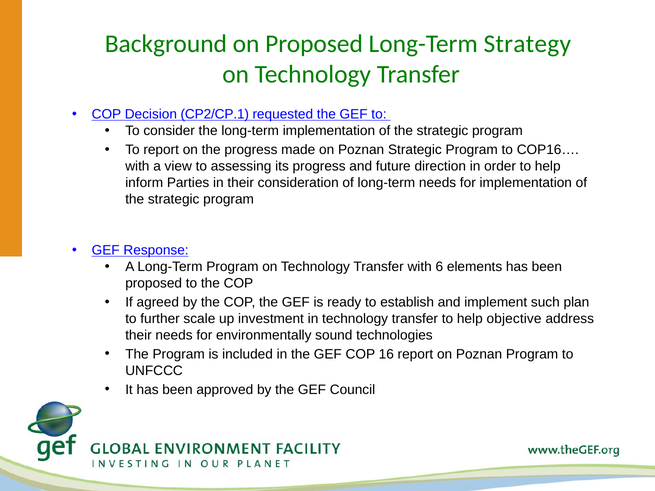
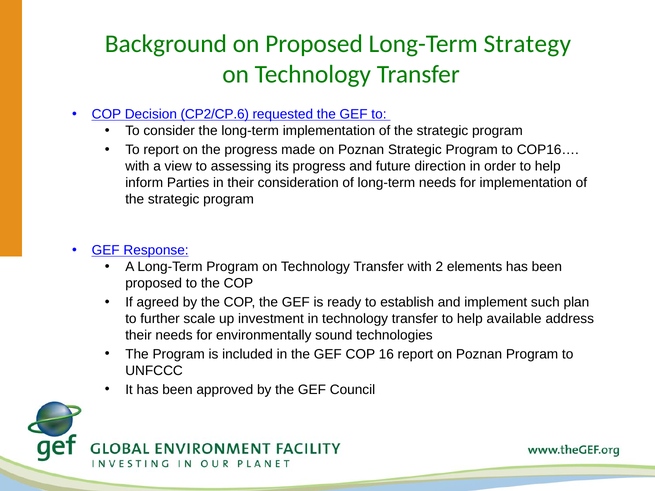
CP2/CP.1: CP2/CP.1 -> CP2/CP.6
6: 6 -> 2
objective: objective -> available
